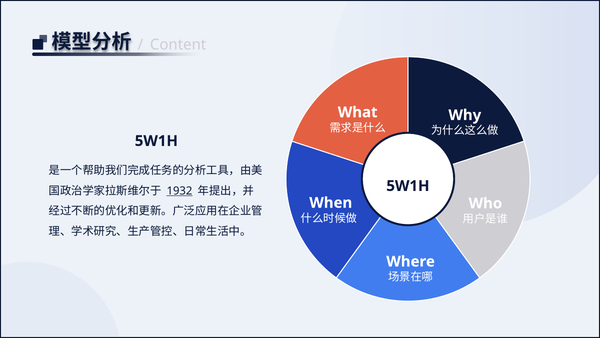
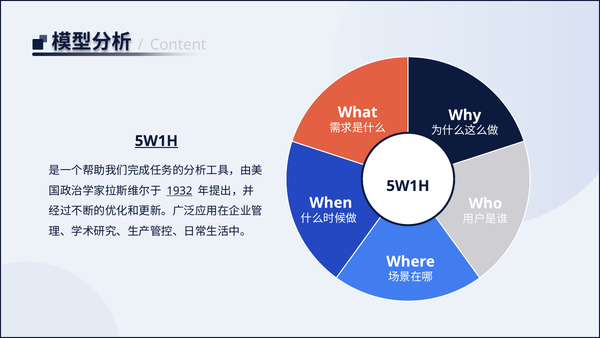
5W1H at (156, 141) underline: none -> present
